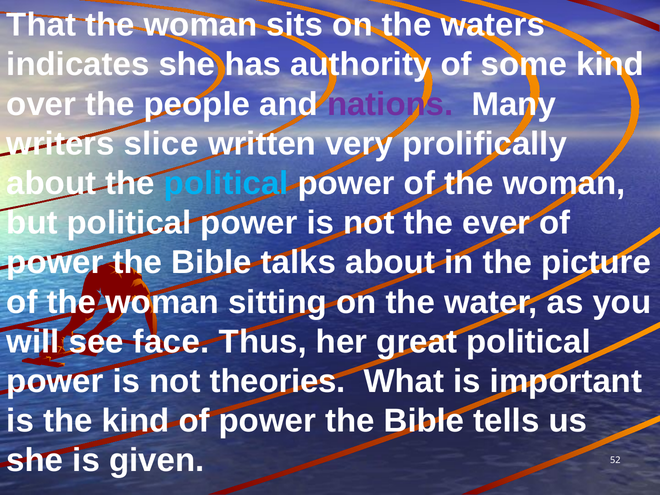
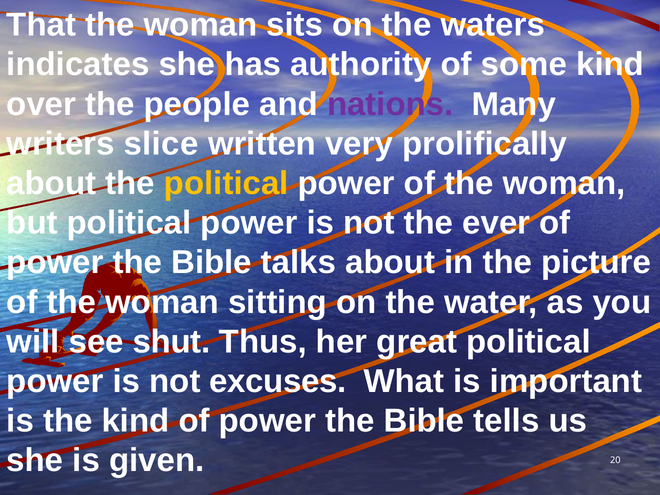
political at (226, 183) colour: light blue -> yellow
face: face -> shut
theories: theories -> excuses
52: 52 -> 20
